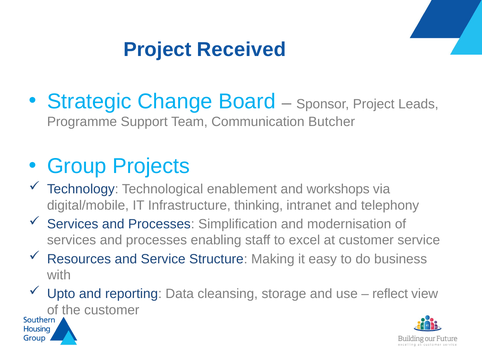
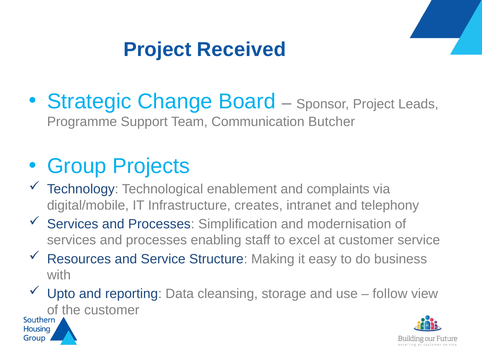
workshops: workshops -> complaints
thinking: thinking -> creates
reflect: reflect -> follow
